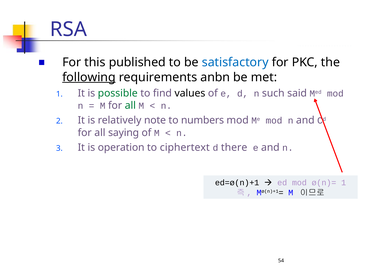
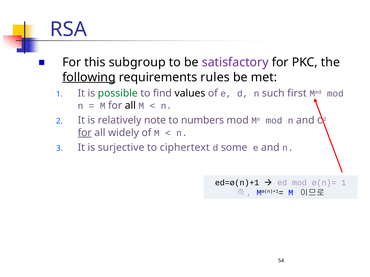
published: published -> subgroup
satisfactory colour: blue -> purple
anbn: anbn -> rules
said: said -> first
all at (130, 106) colour: green -> black
for at (85, 133) underline: none -> present
saying: saying -> widely
operation: operation -> surjective
there: there -> some
